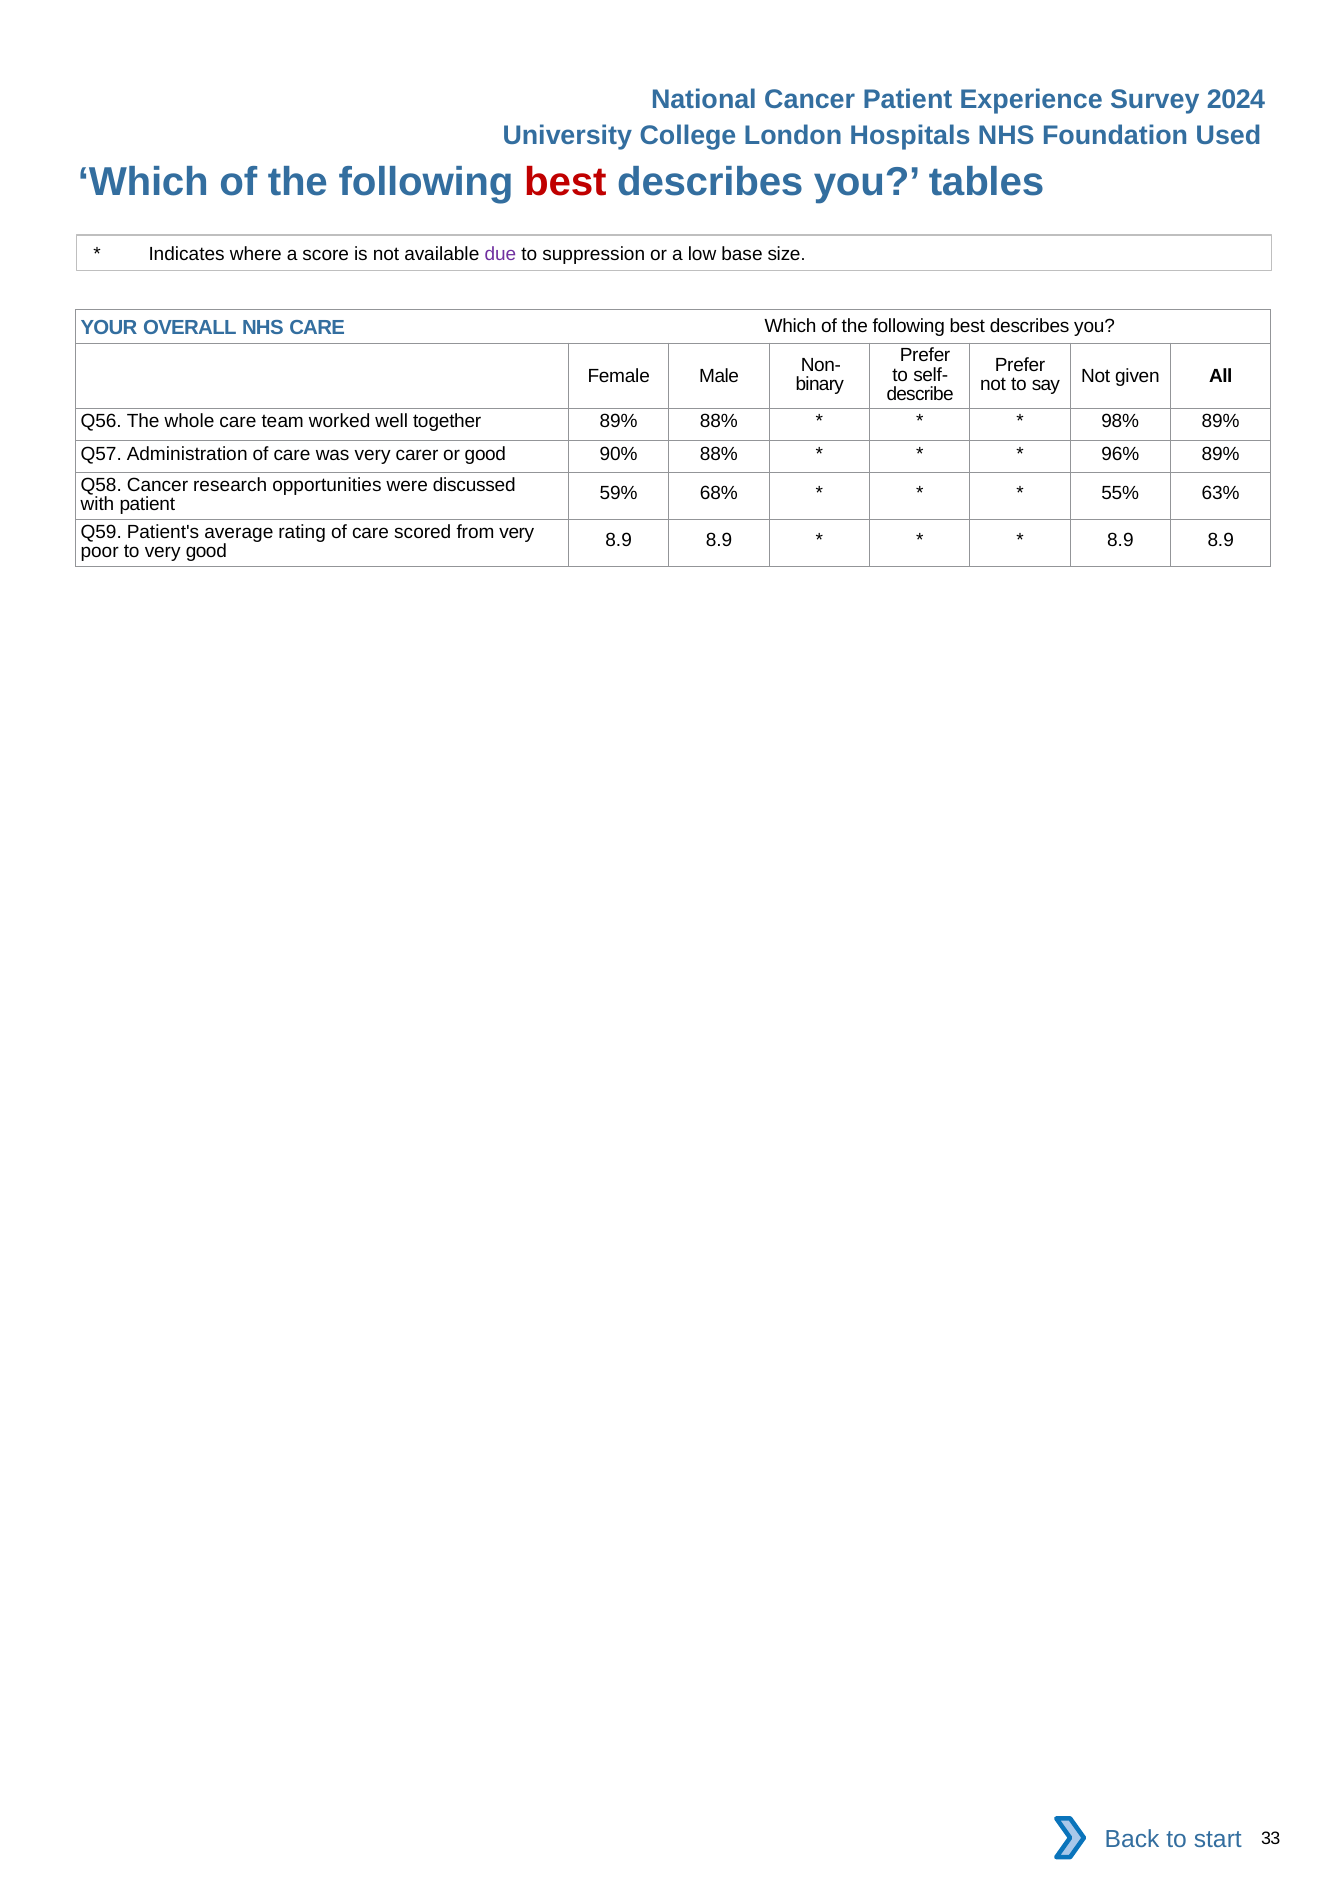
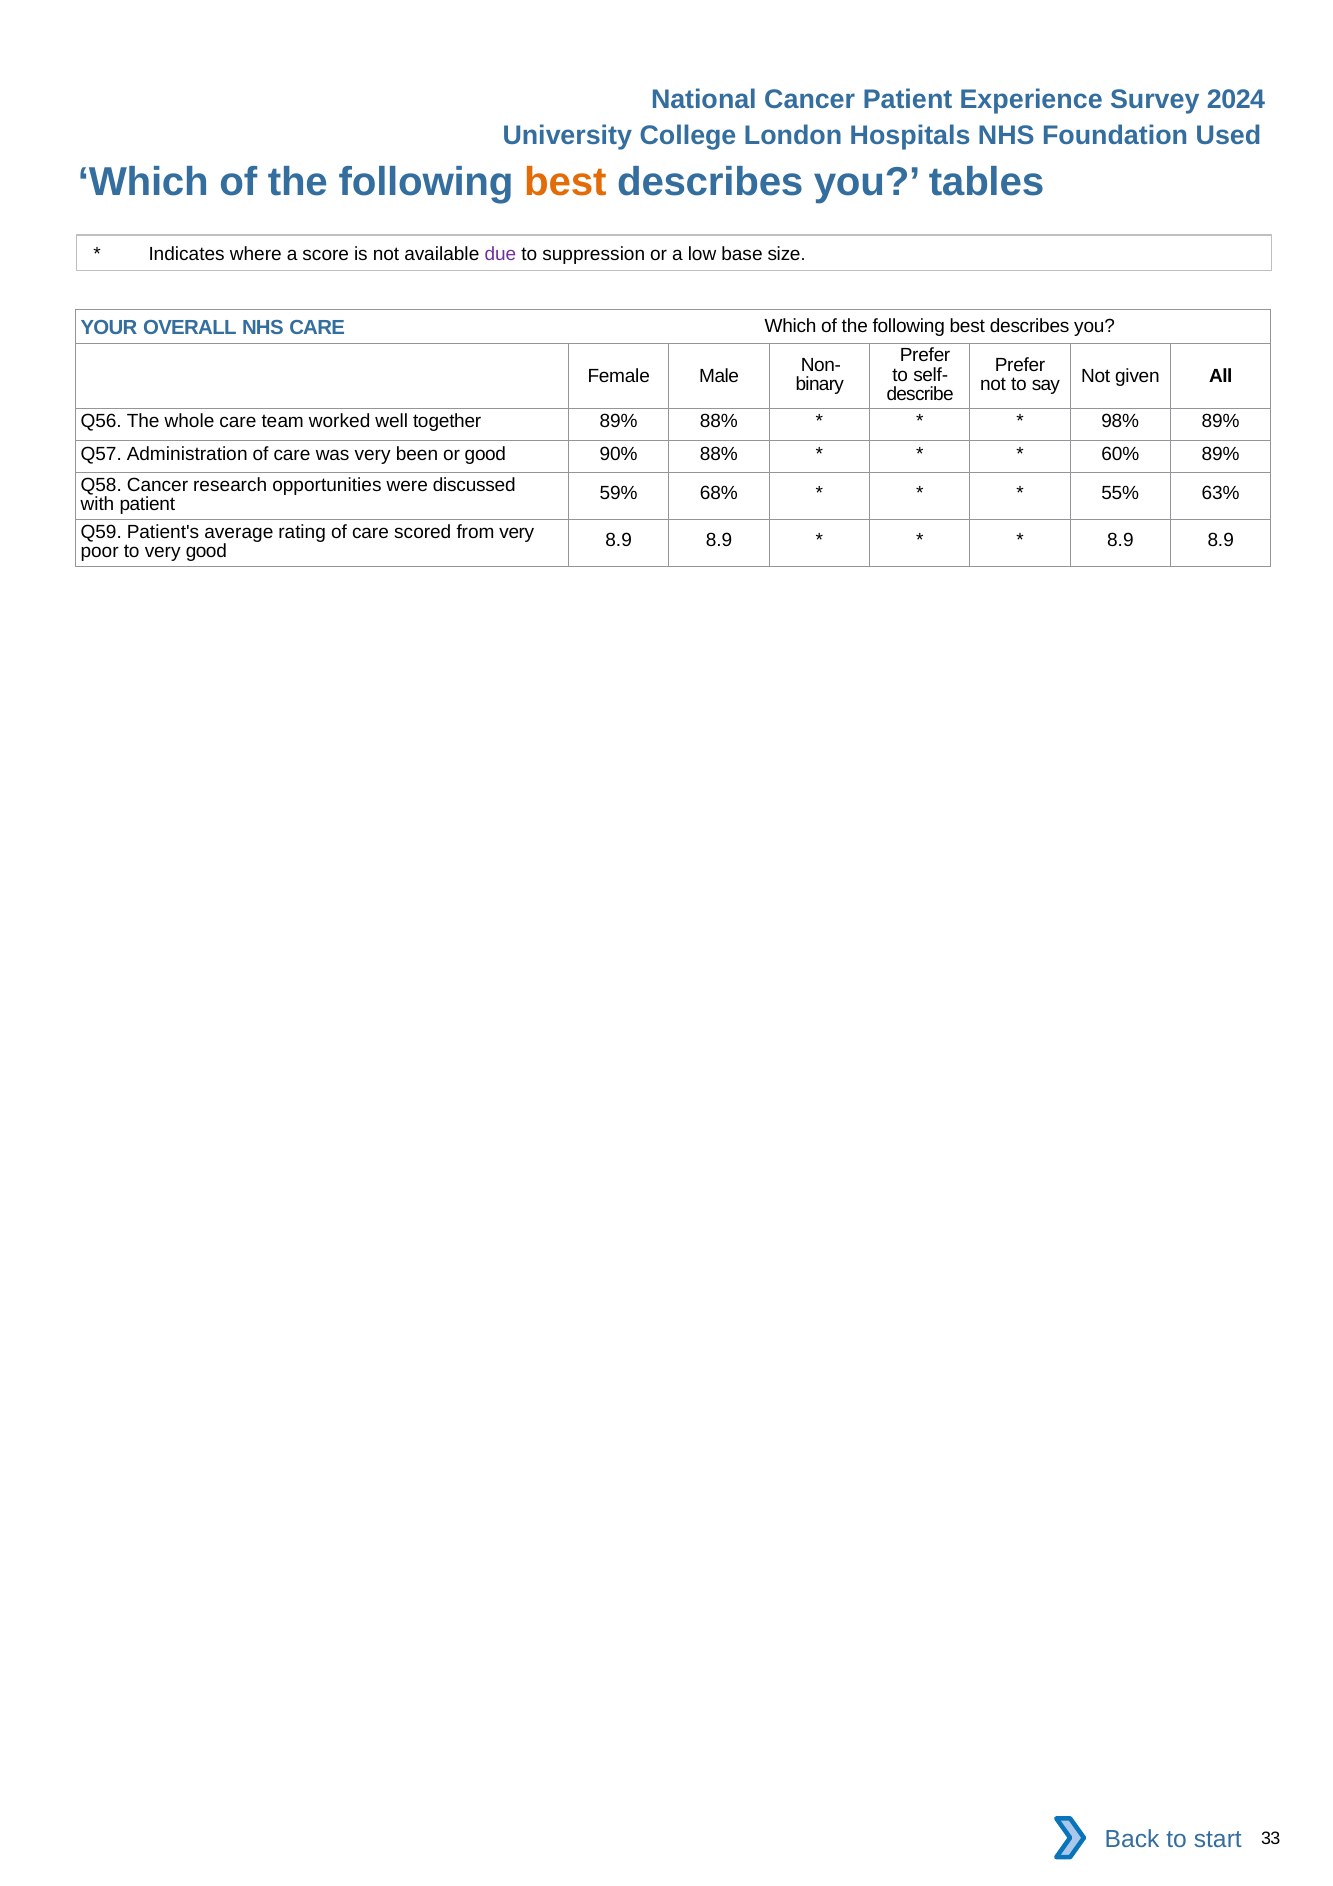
best at (565, 182) colour: red -> orange
carer: carer -> been
96%: 96% -> 60%
